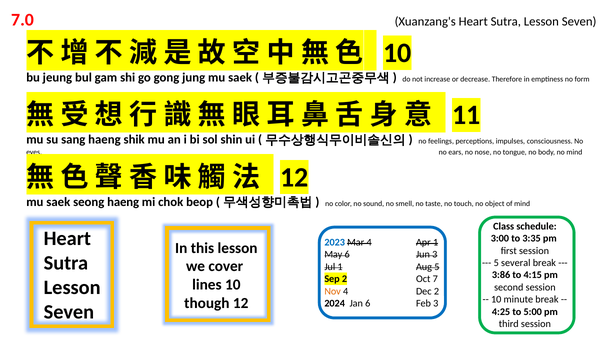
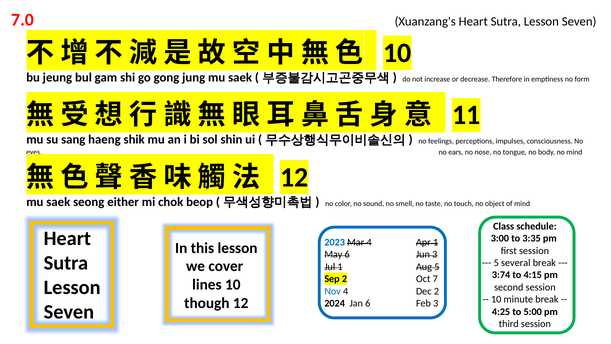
seong haeng: haeng -> either
3:86: 3:86 -> 3:74
Nov colour: orange -> blue
